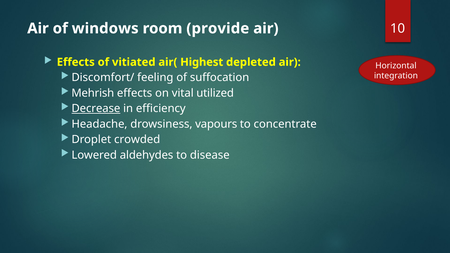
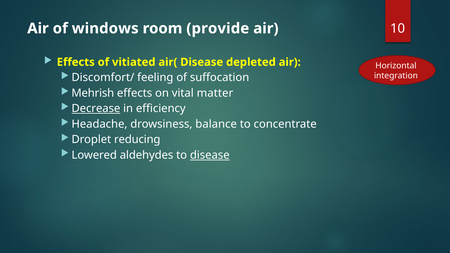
air( Highest: Highest -> Disease
utilized: utilized -> matter
vapours: vapours -> balance
crowded: crowded -> reducing
disease at (210, 155) underline: none -> present
